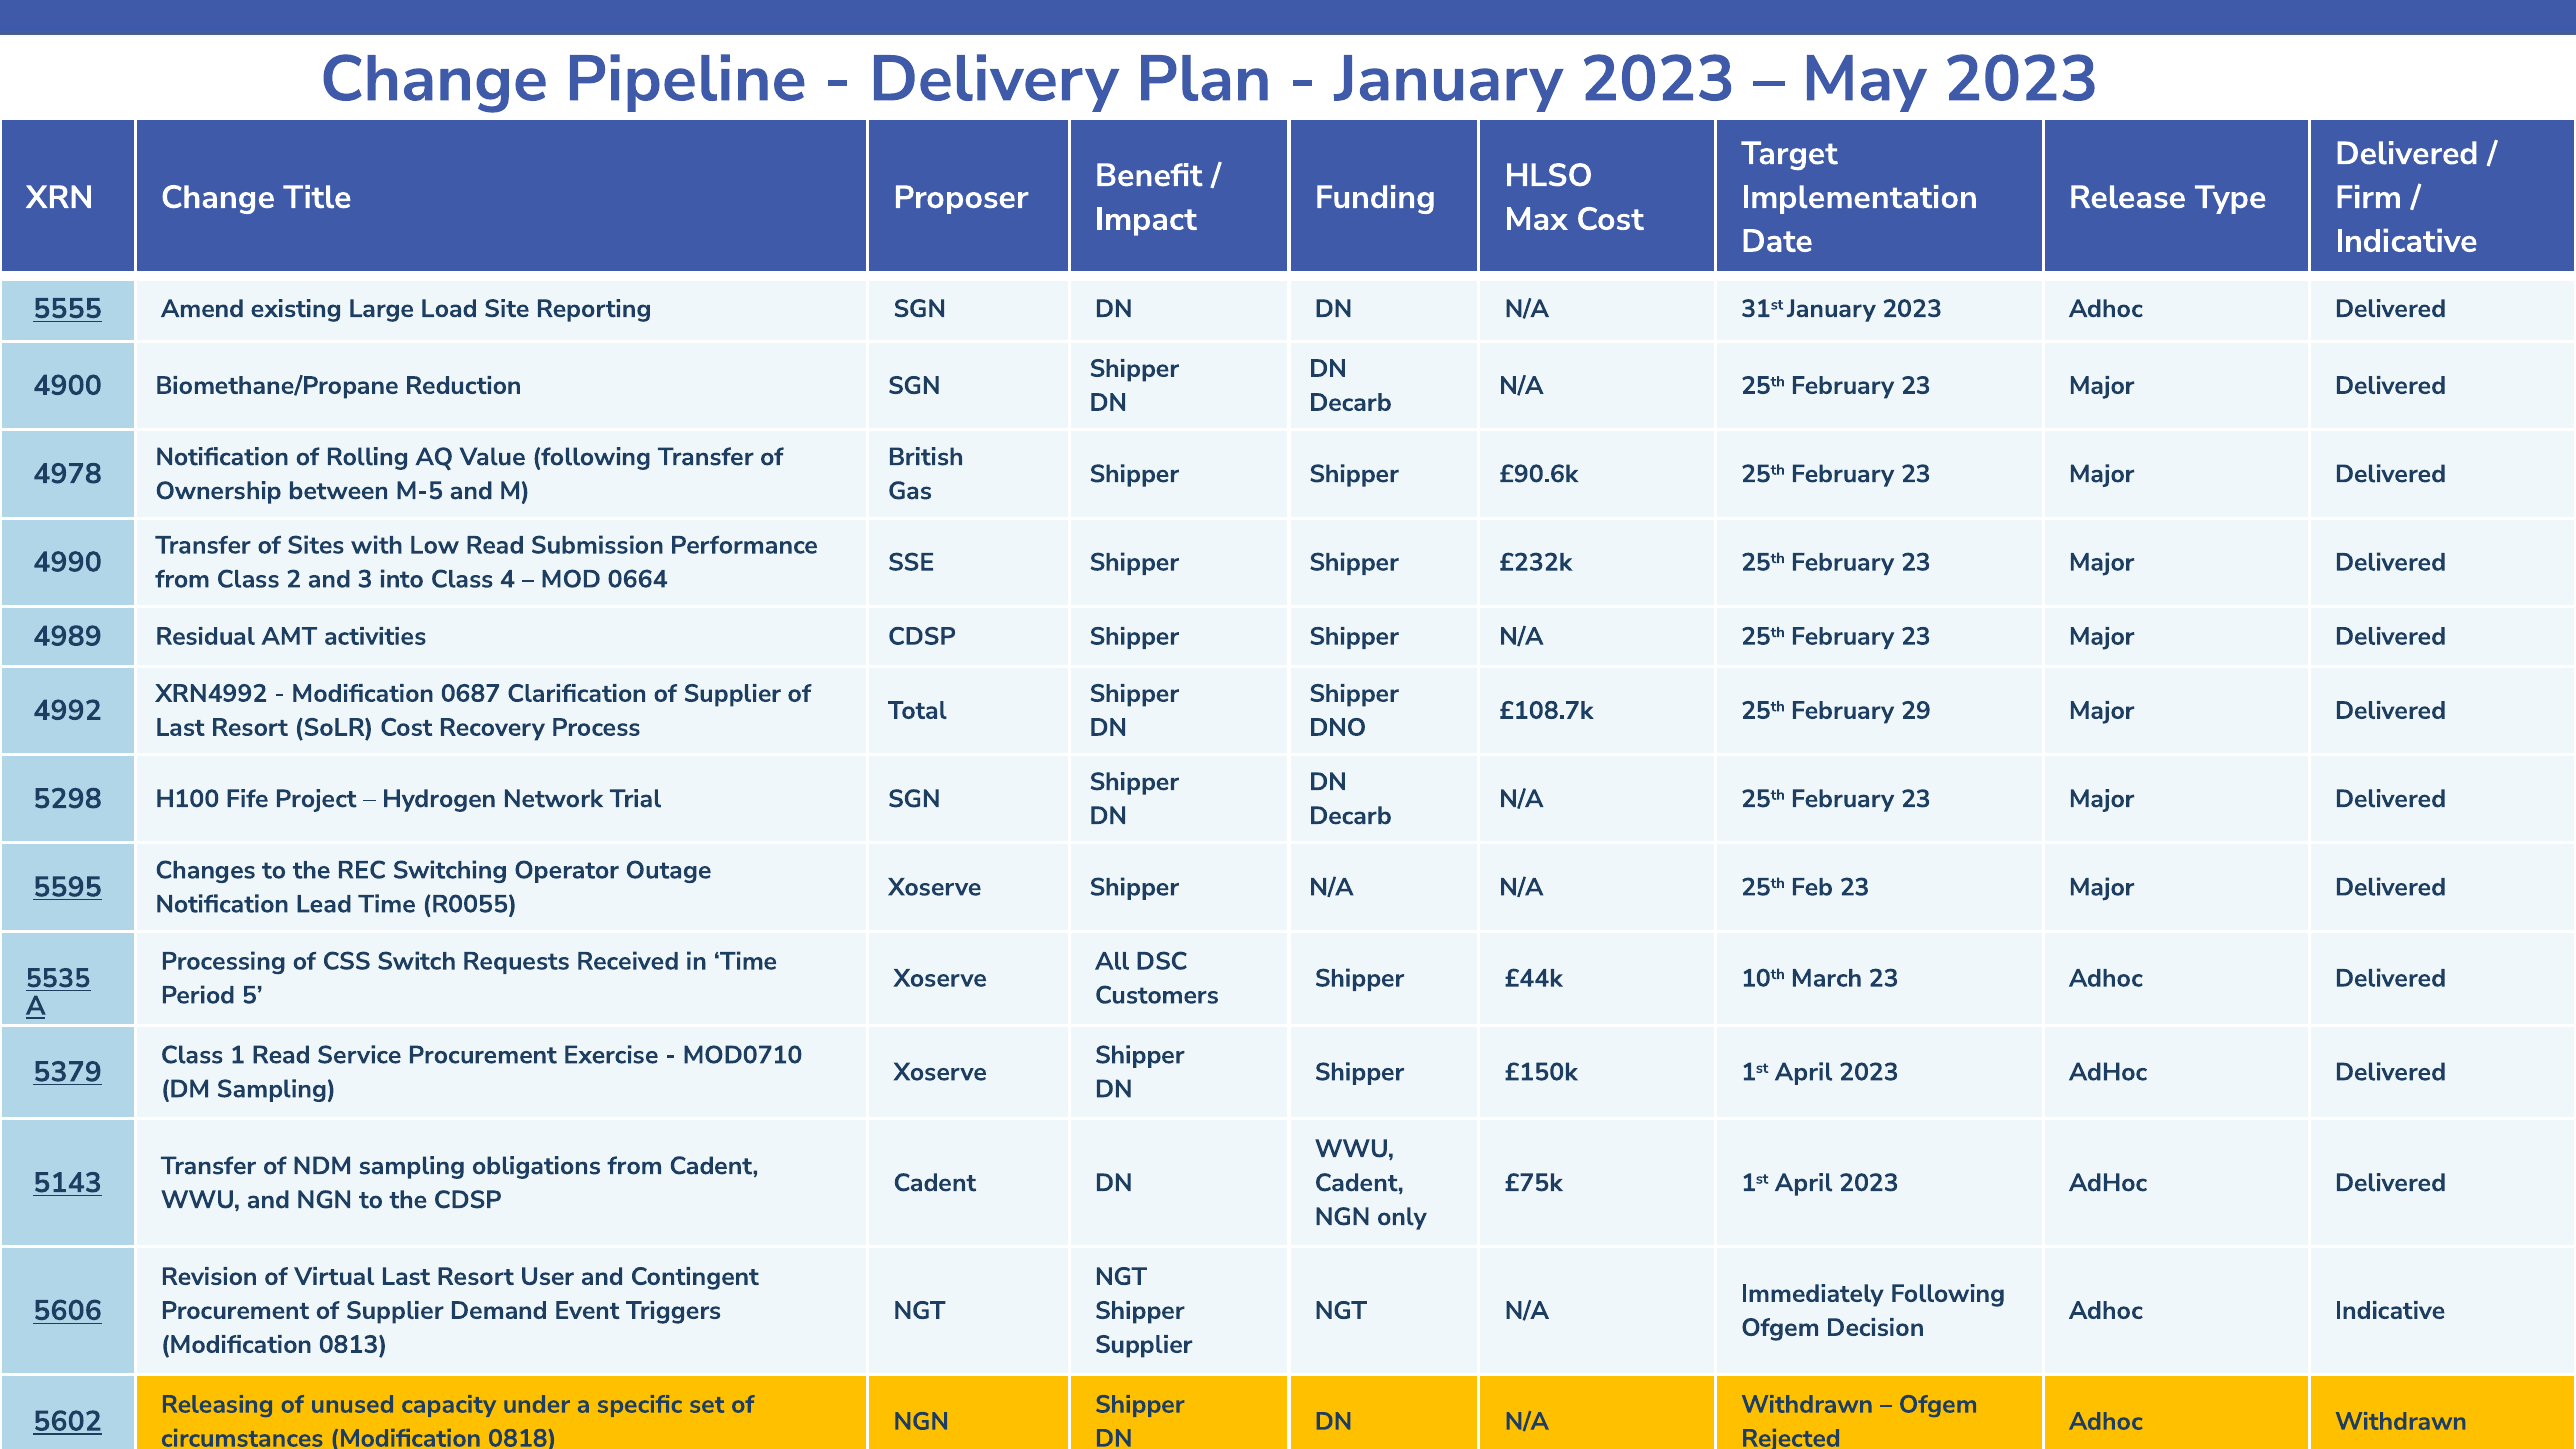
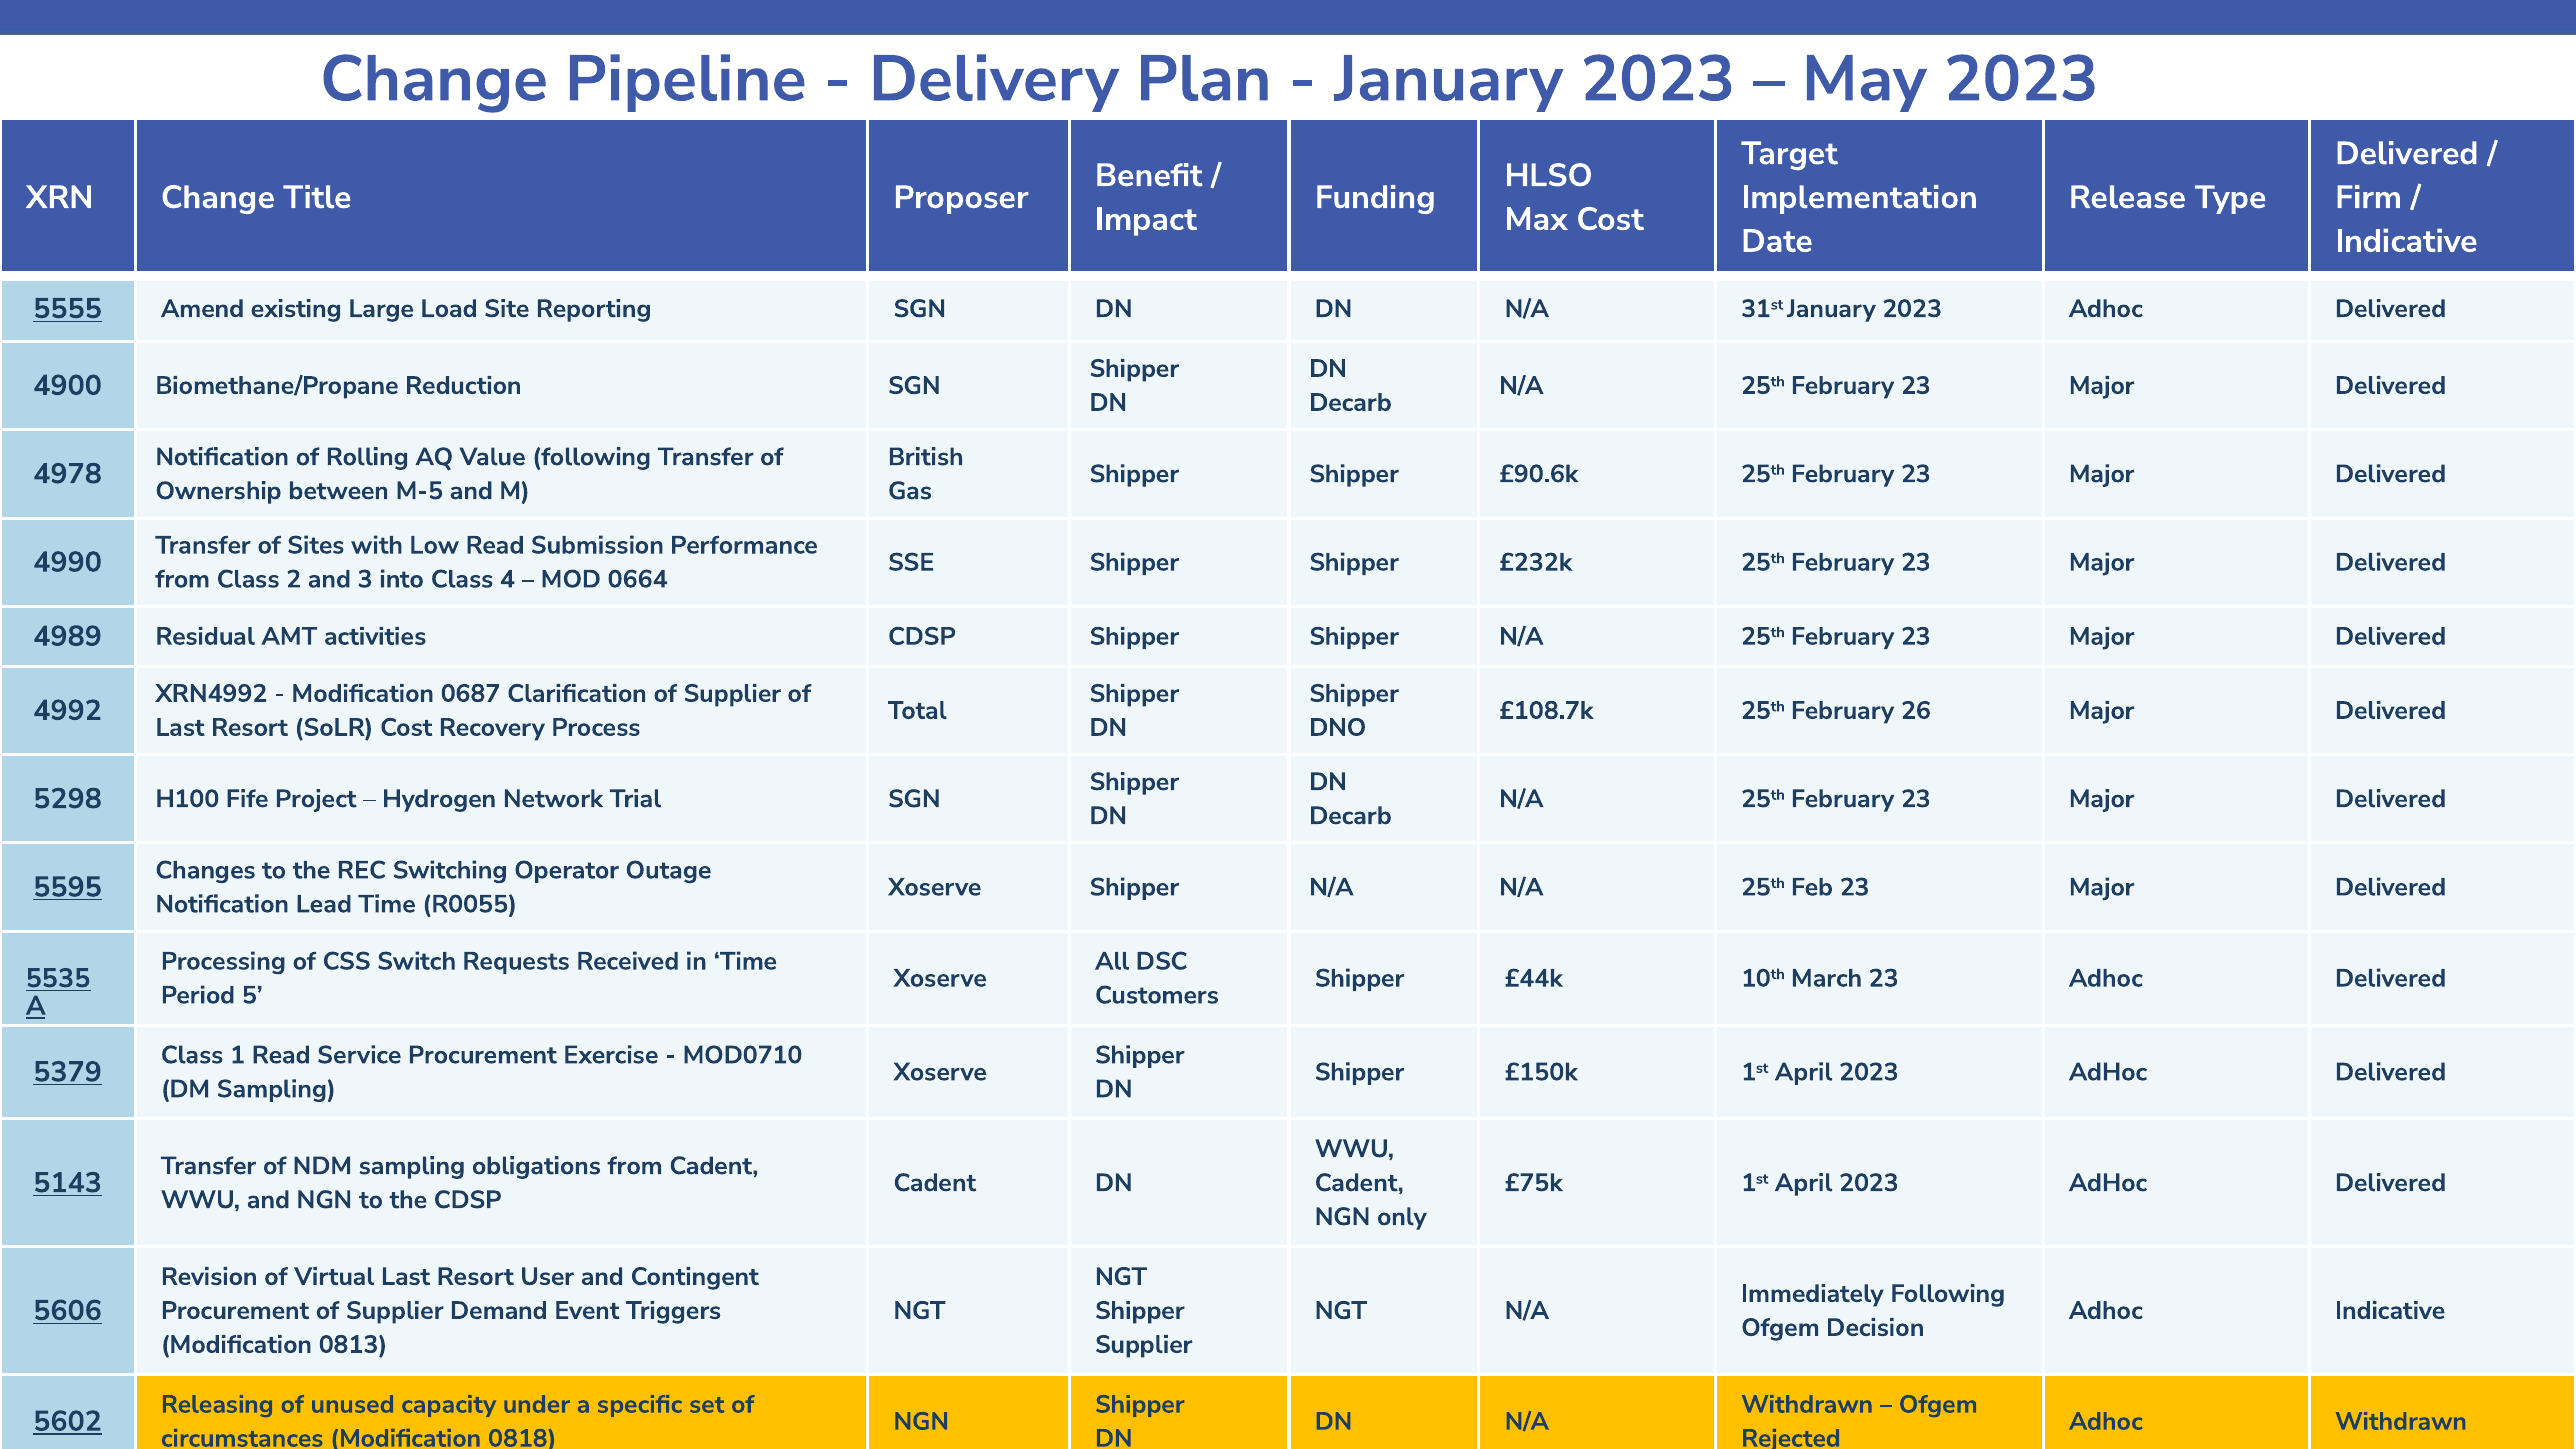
29: 29 -> 26
